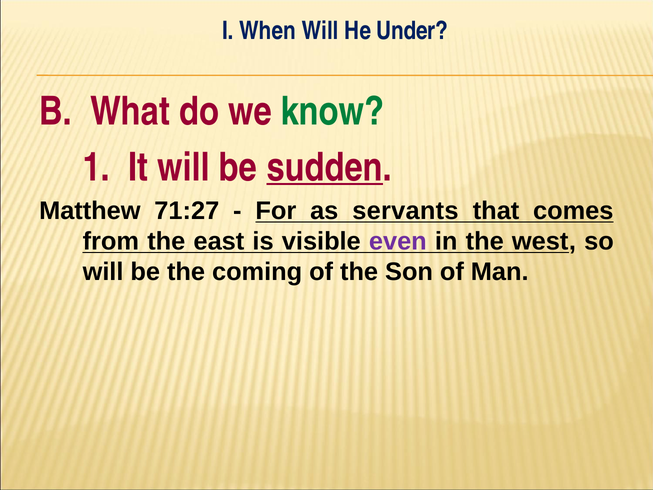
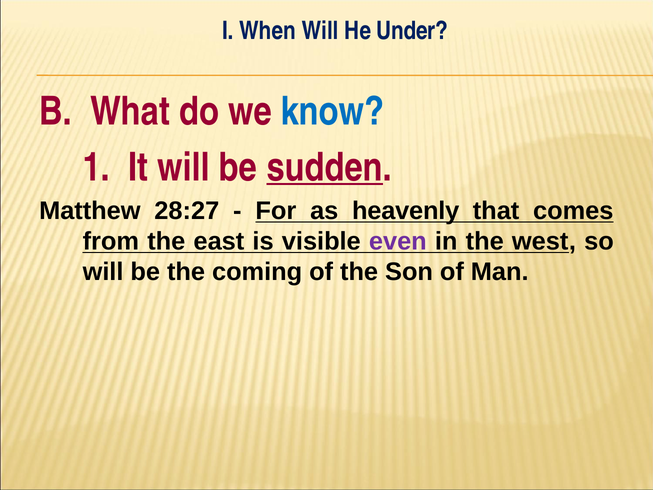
know colour: green -> blue
71:27: 71:27 -> 28:27
servants: servants -> heavenly
